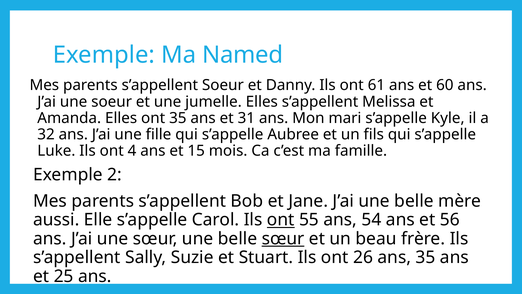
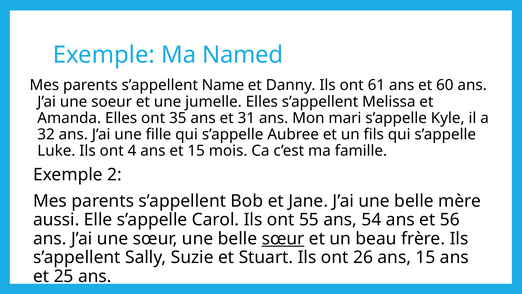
s’appellent Soeur: Soeur -> Name
ont at (281, 220) underline: present -> none
ans 35: 35 -> 15
